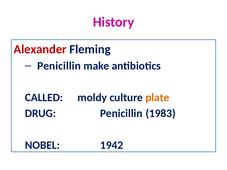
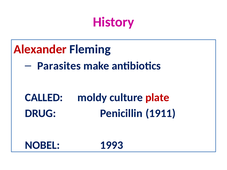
Penicillin at (59, 66): Penicillin -> Parasites
plate colour: orange -> red
1983: 1983 -> 1911
1942: 1942 -> 1993
